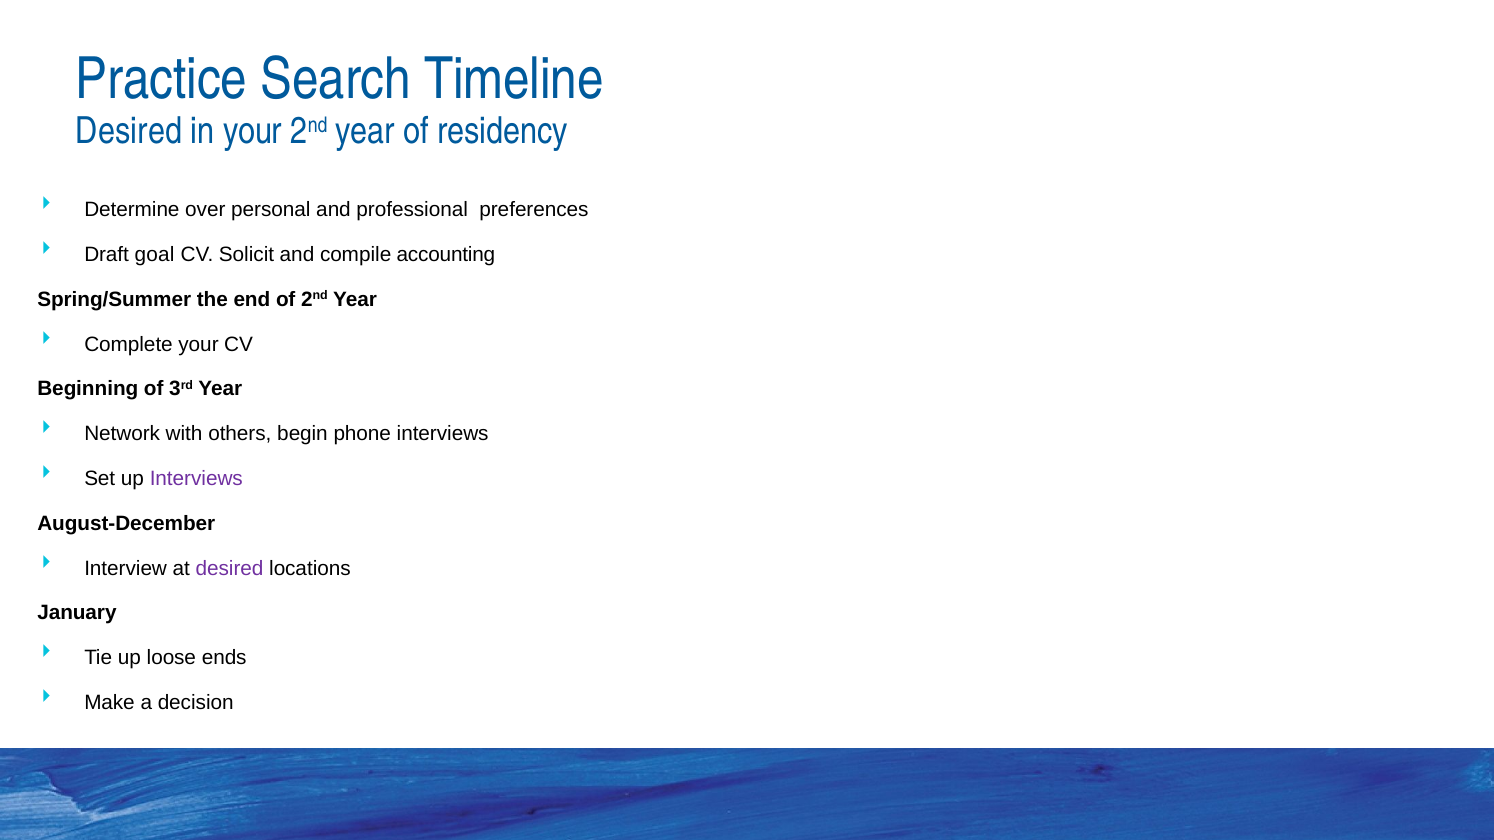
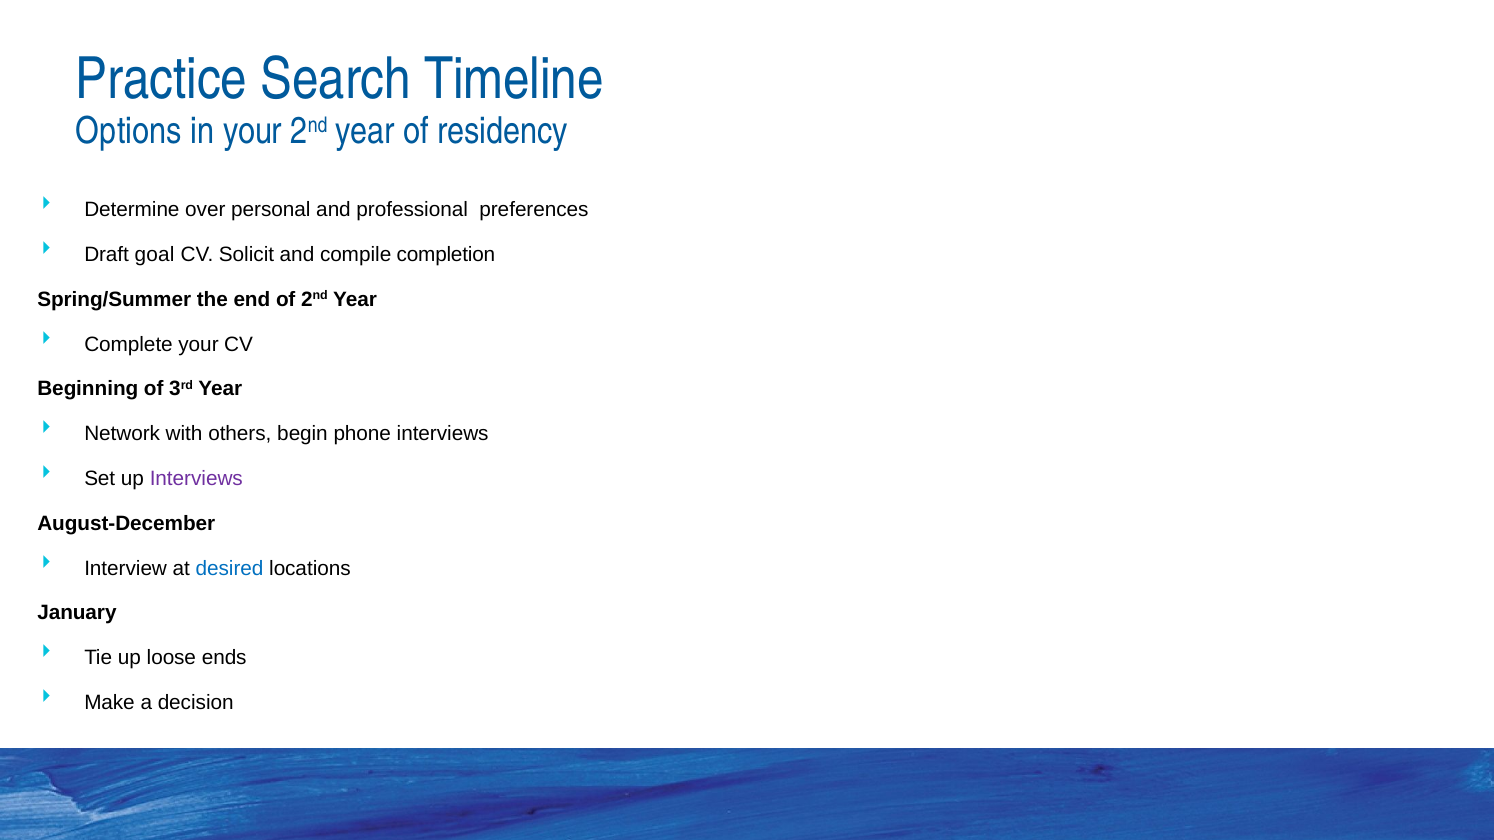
Desired at (129, 131): Desired -> Options
accounting: accounting -> completion
desired at (230, 569) colour: purple -> blue
